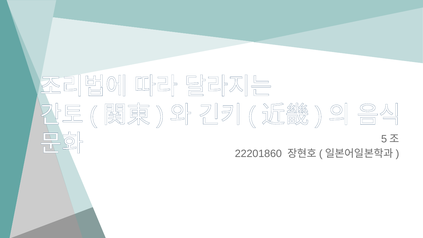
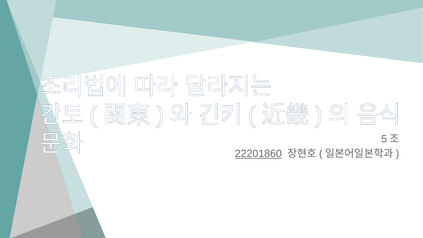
22201860 underline: none -> present
